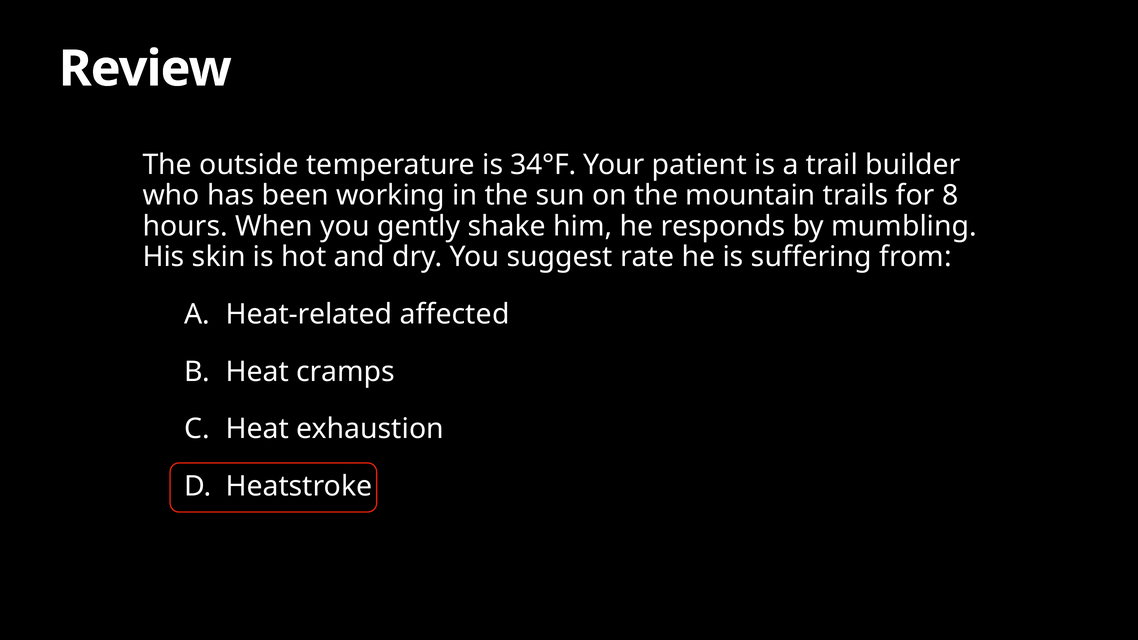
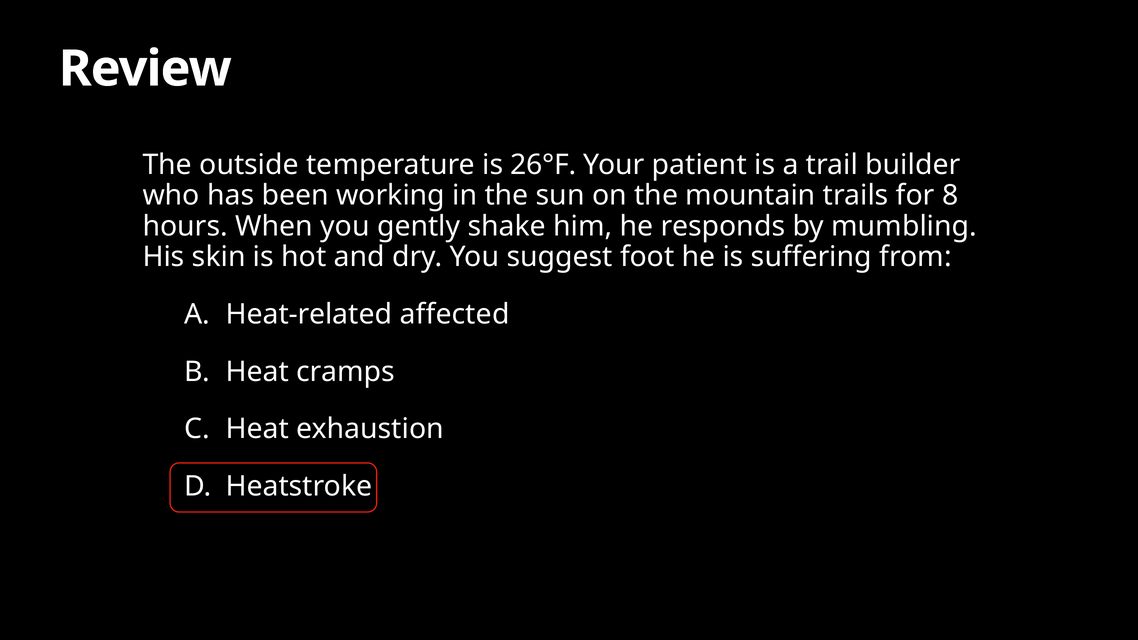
34°F: 34°F -> 26°F
rate: rate -> foot
